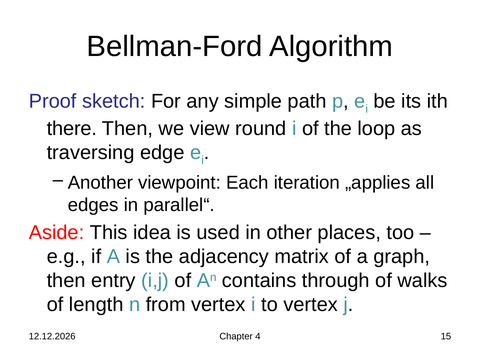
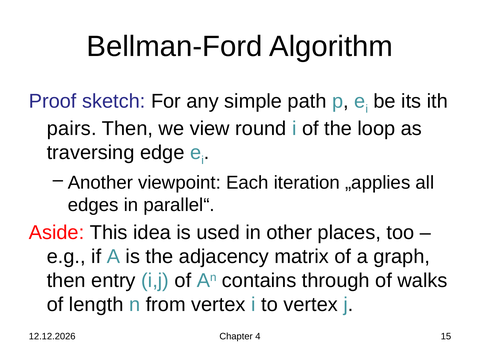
there: there -> pairs
